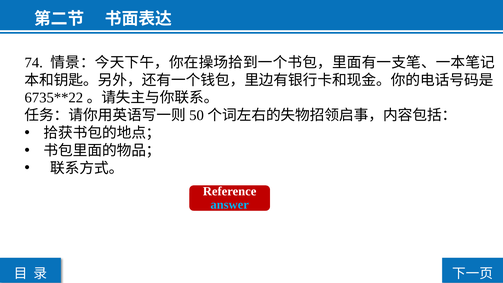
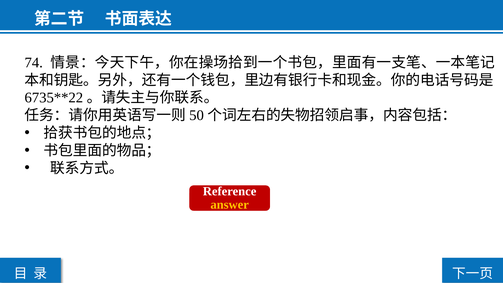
answer colour: light blue -> yellow
